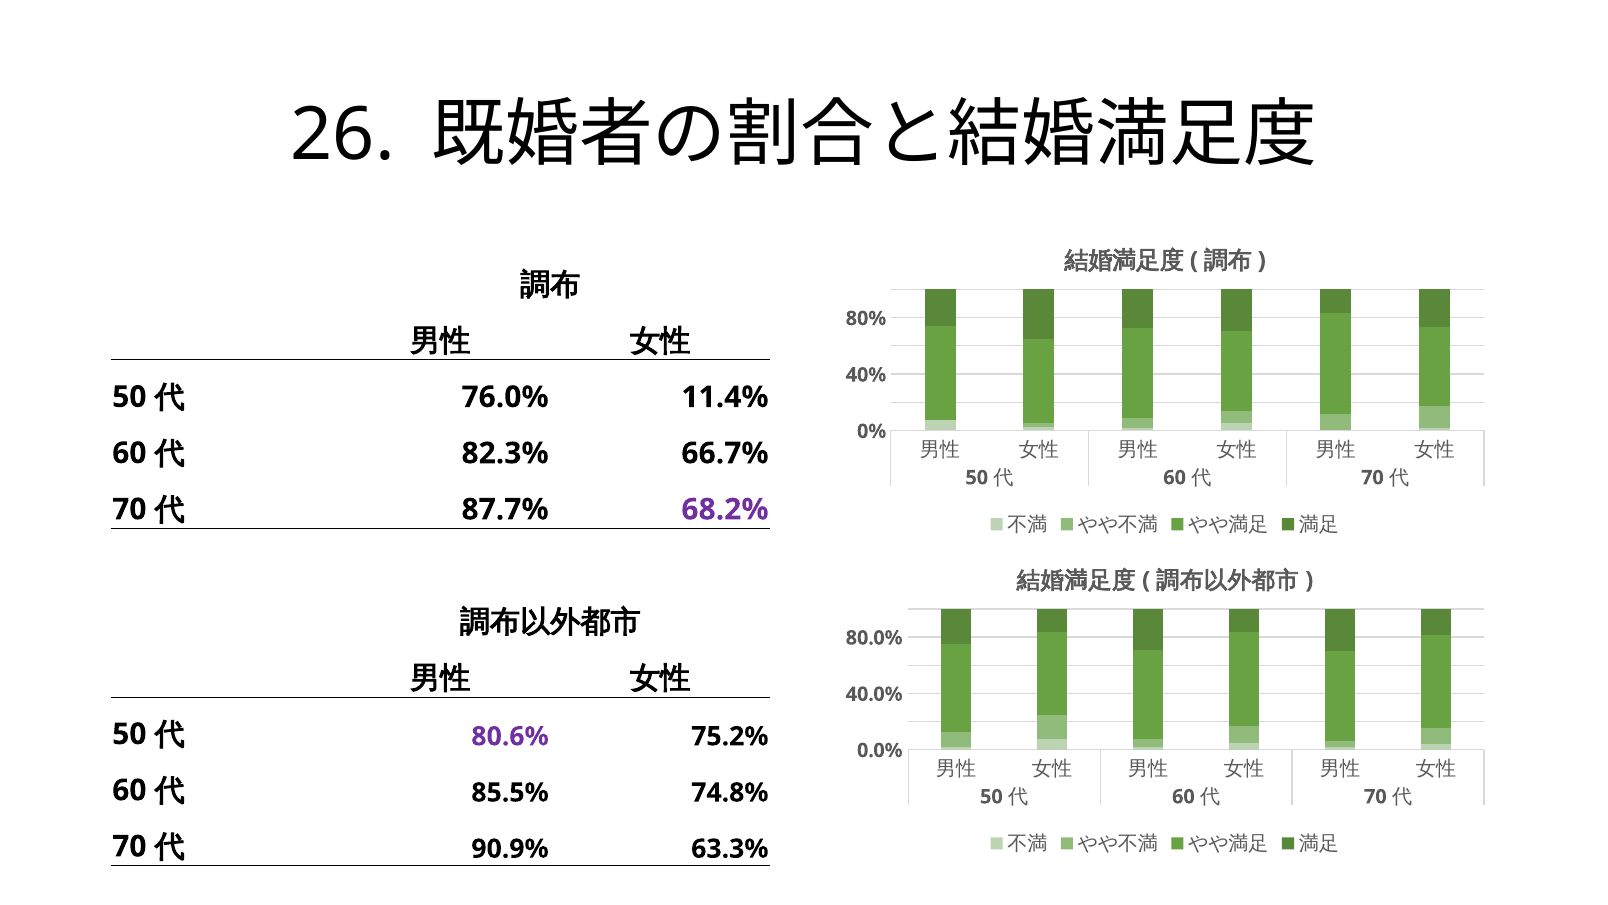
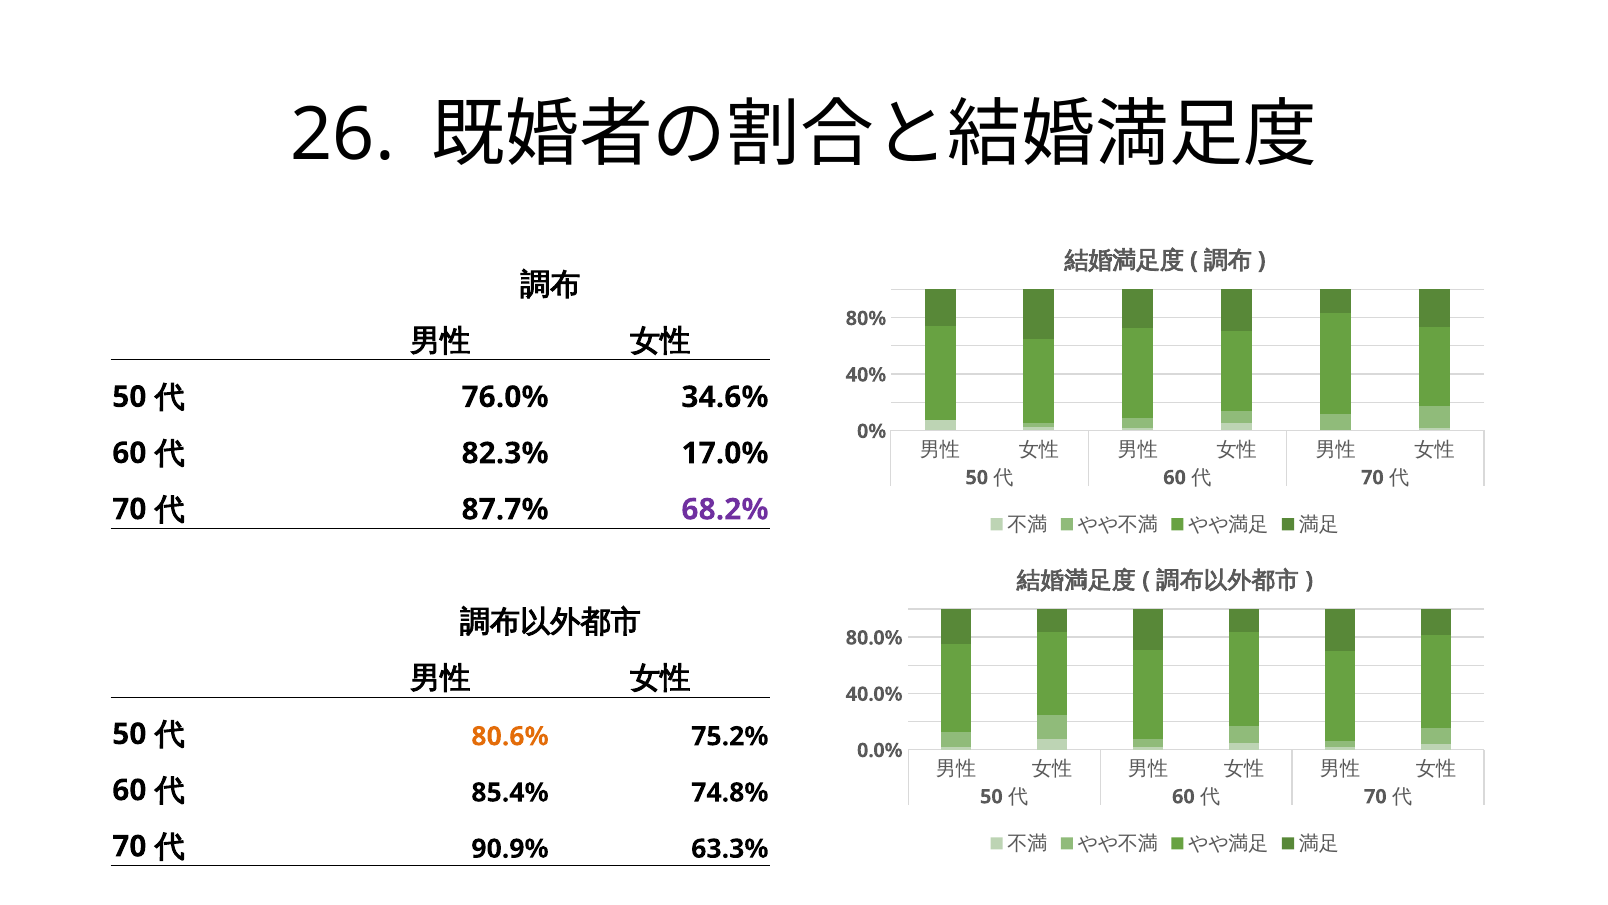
11.4%: 11.4% -> 34.6%
66.7%: 66.7% -> 17.0%
80.6% colour: purple -> orange
85.5%: 85.5% -> 85.4%
